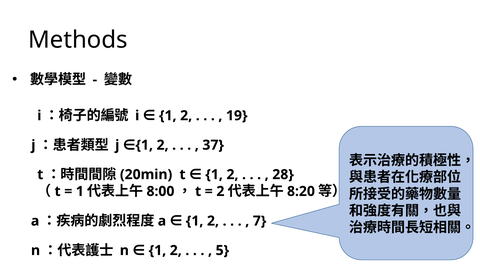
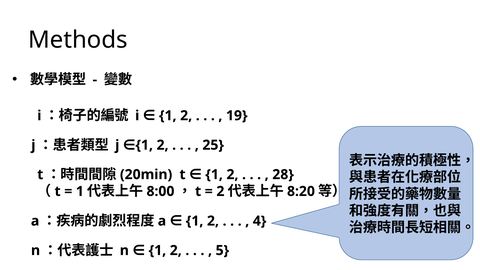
37: 37 -> 25
7: 7 -> 4
